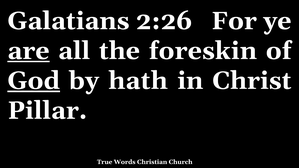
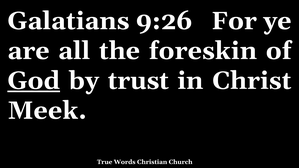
2:26: 2:26 -> 9:26
are underline: present -> none
hath: hath -> trust
Pillar: Pillar -> Meek
